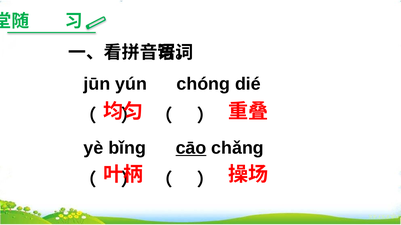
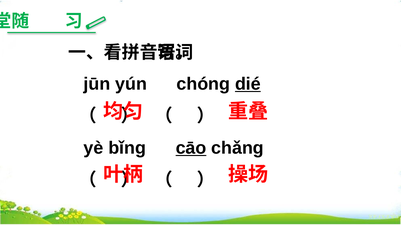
dié underline: none -> present
